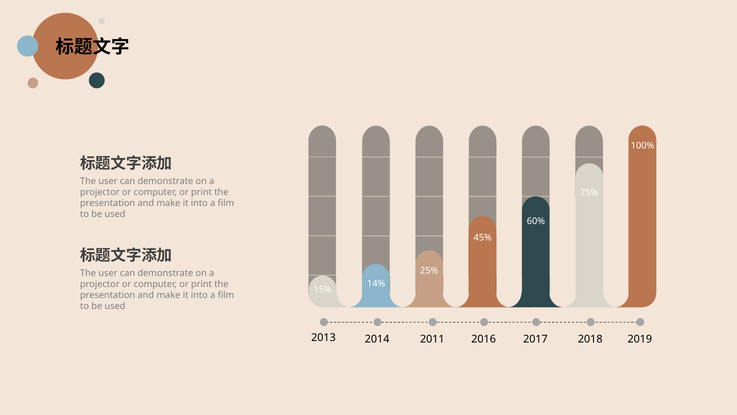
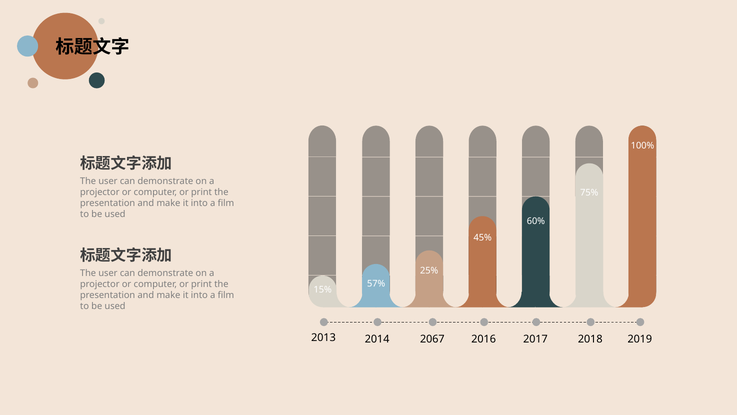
14%: 14% -> 57%
2011: 2011 -> 2067
